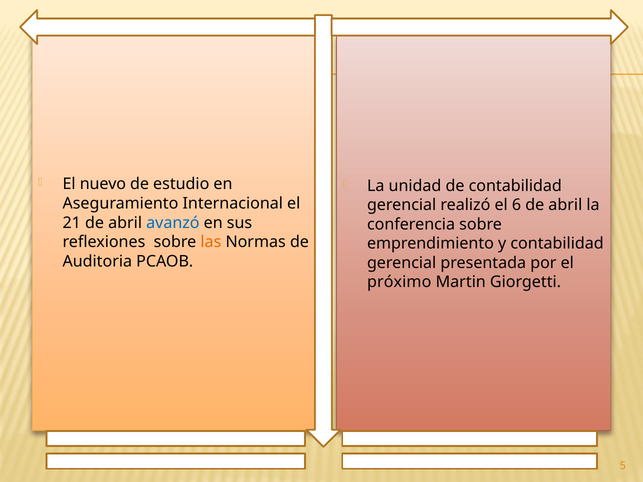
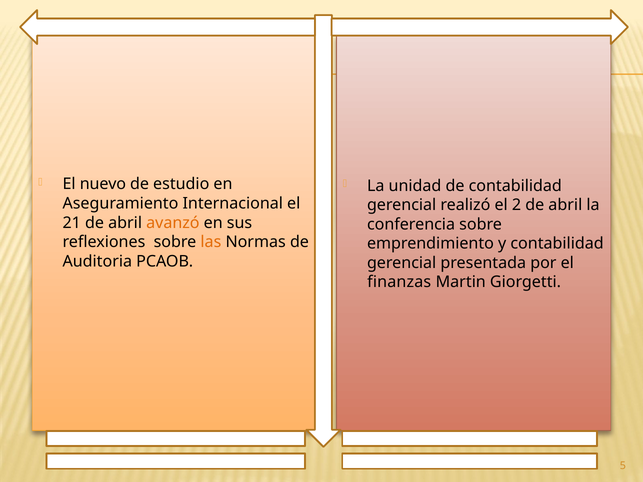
6: 6 -> 2
avanzó colour: blue -> orange
próximo: próximo -> finanzas
